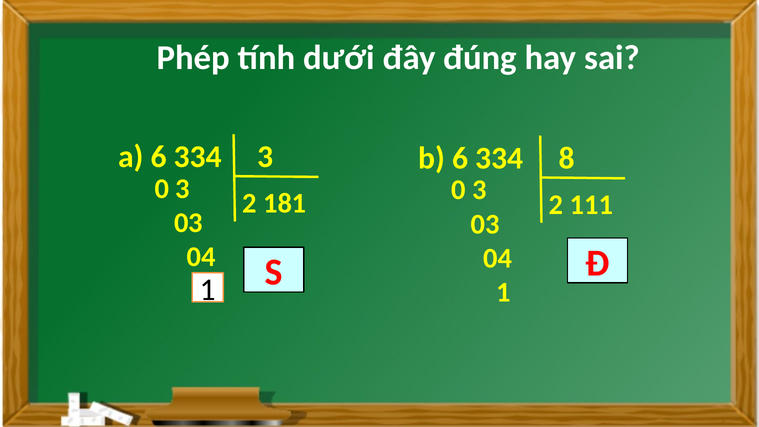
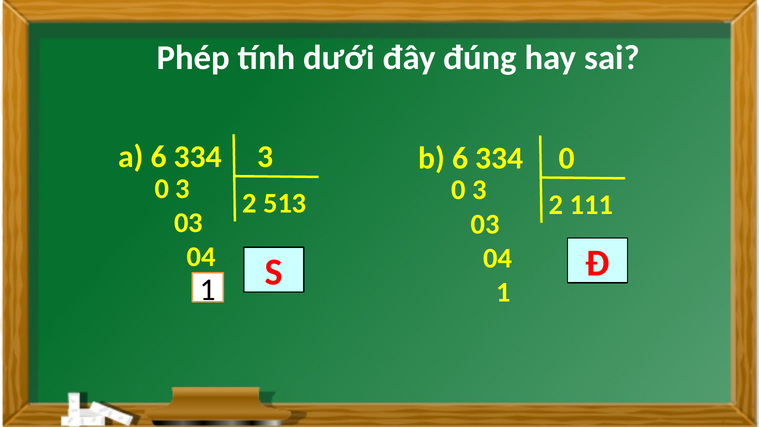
334 8: 8 -> 0
181: 181 -> 513
